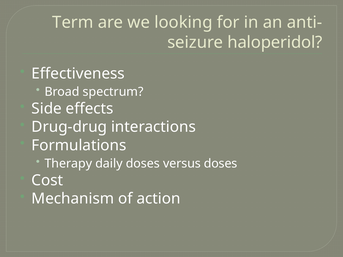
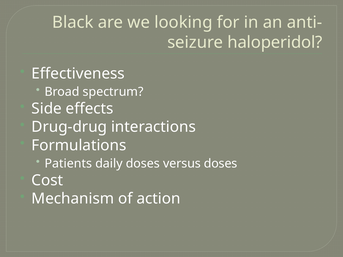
Term: Term -> Black
Therapy: Therapy -> Patients
